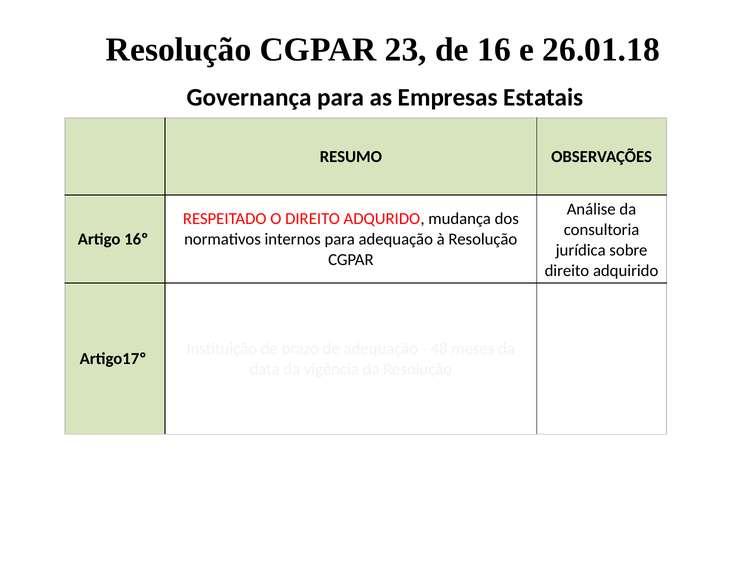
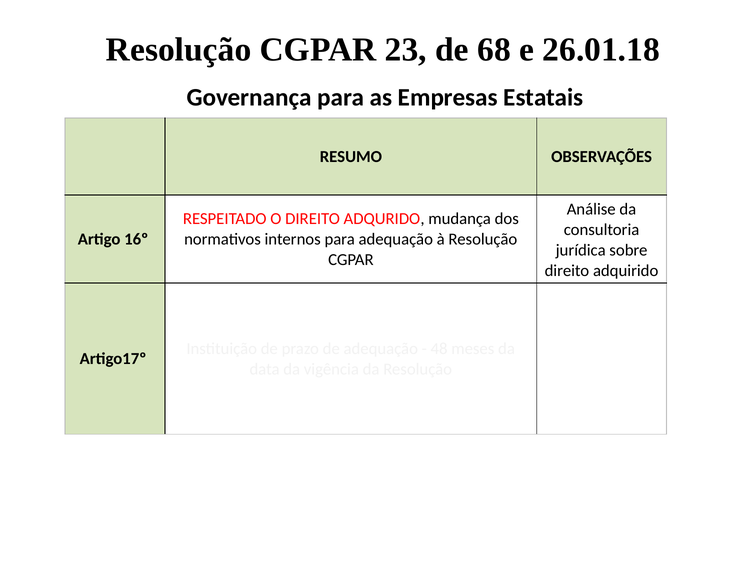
16: 16 -> 68
